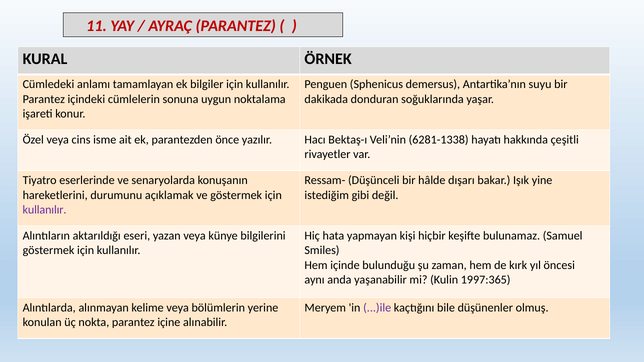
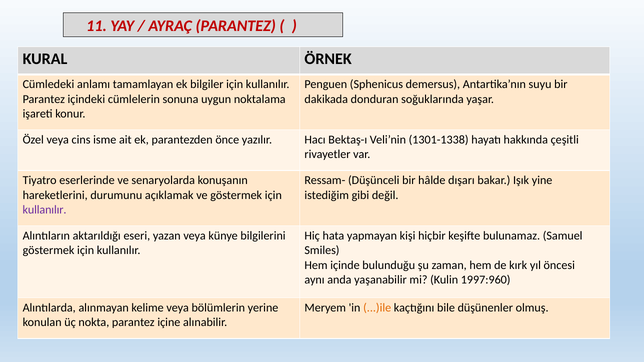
6281-1338: 6281-1338 -> 1301-1338
1997:365: 1997:365 -> 1997:960
...)ile colour: purple -> orange
